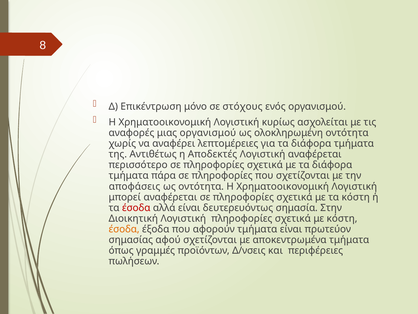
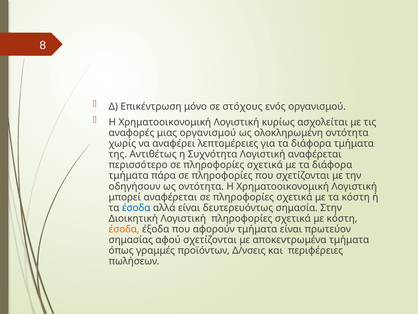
Αποδεκτές: Αποδεκτές -> Συχνότητα
αποφάσεις: αποφάσεις -> οδηγήσουν
έσοδα at (136, 207) colour: red -> blue
